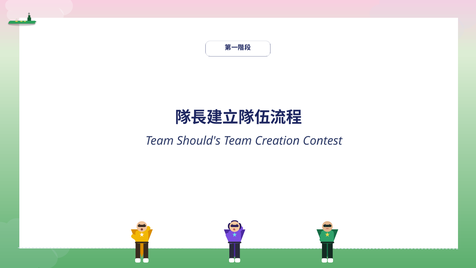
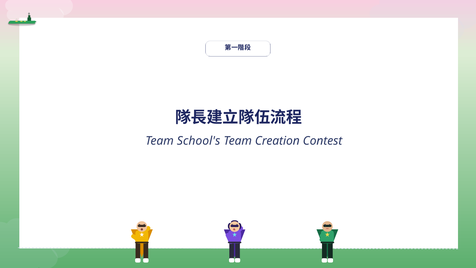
Should's: Should's -> School's
